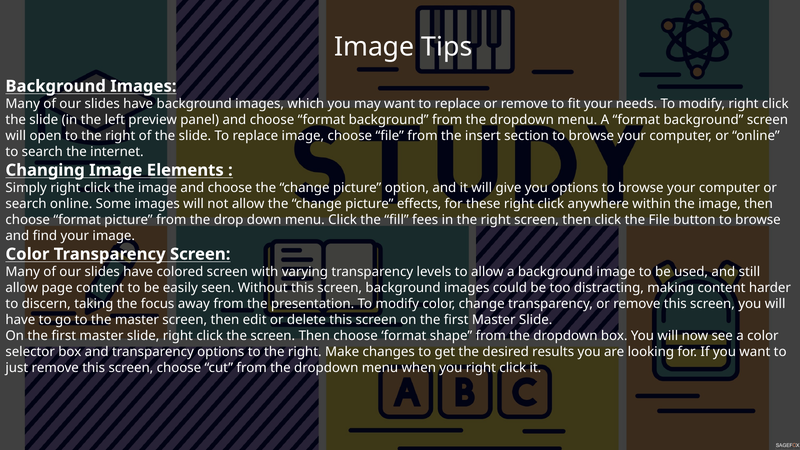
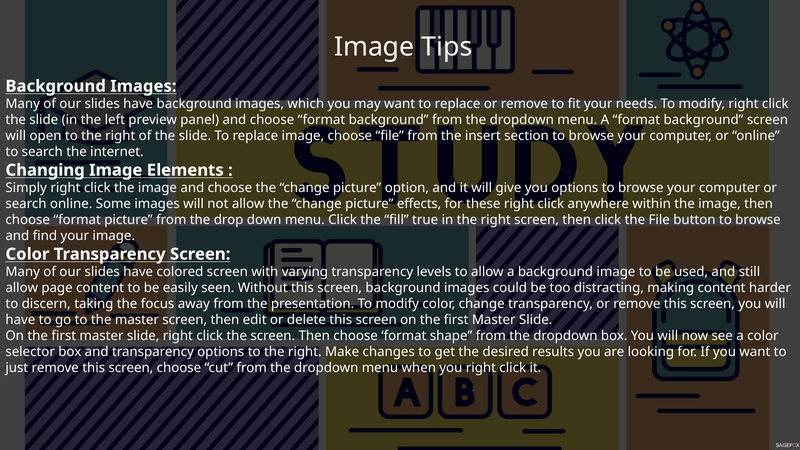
fees: fees -> true
